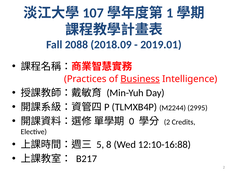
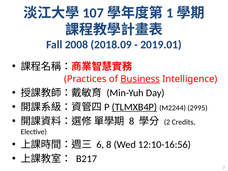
2088: 2088 -> 2008
TLMXB4P underline: none -> present
0 at (132, 121): 0 -> 8
5: 5 -> 6
12:10-16:88: 12:10-16:88 -> 12:10-16:56
